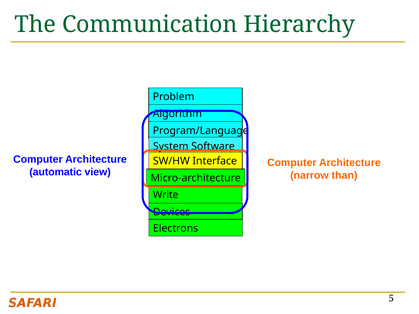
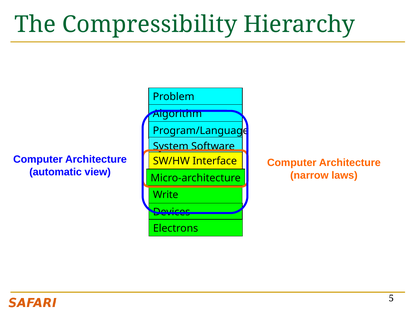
Communication: Communication -> Compressibility
than: than -> laws
